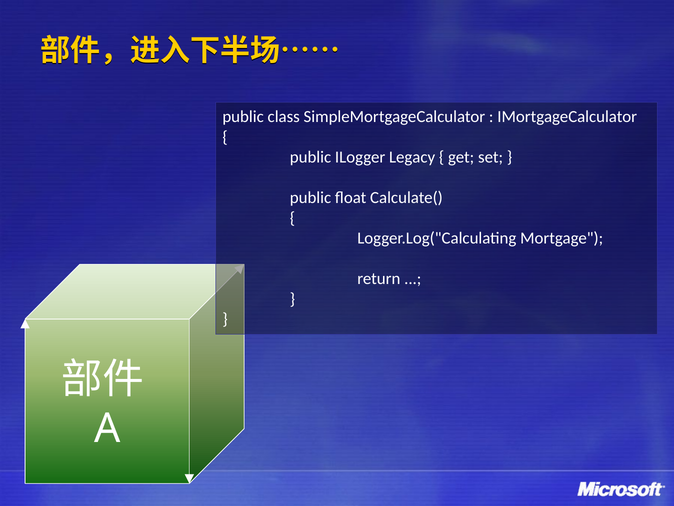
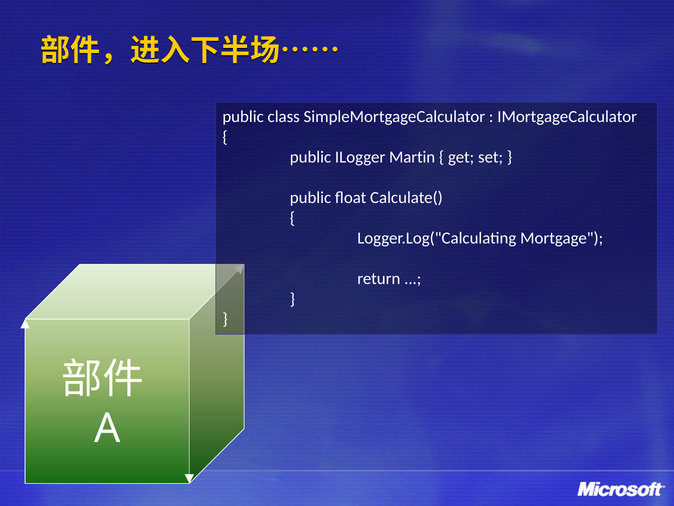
Legacy: Legacy -> Martin
